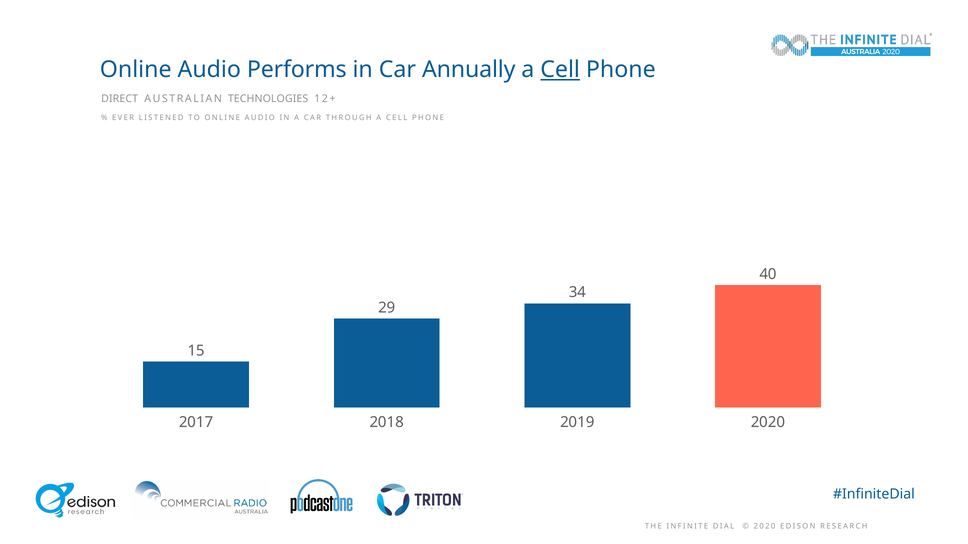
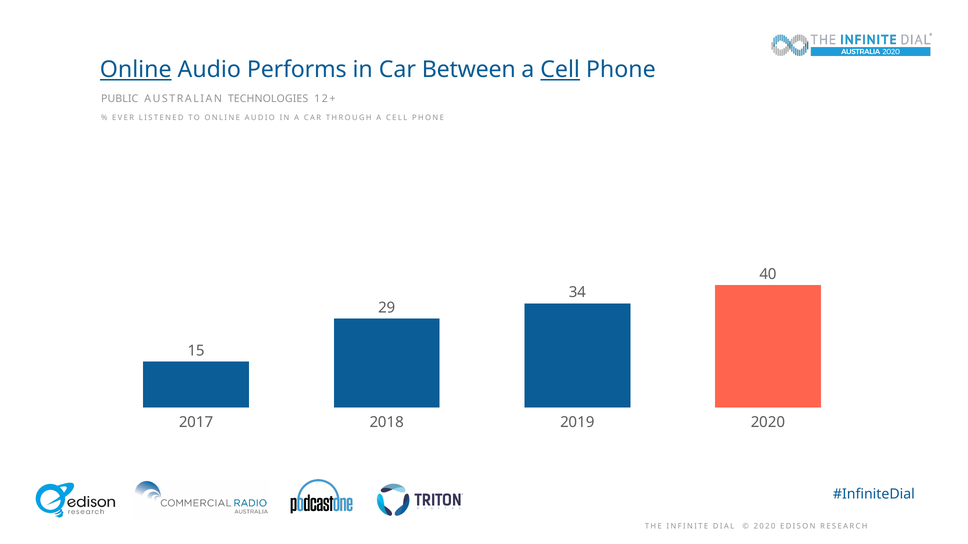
Online at (136, 70) underline: none -> present
Annually: Annually -> Between
DIRECT: DIRECT -> PUBLIC
